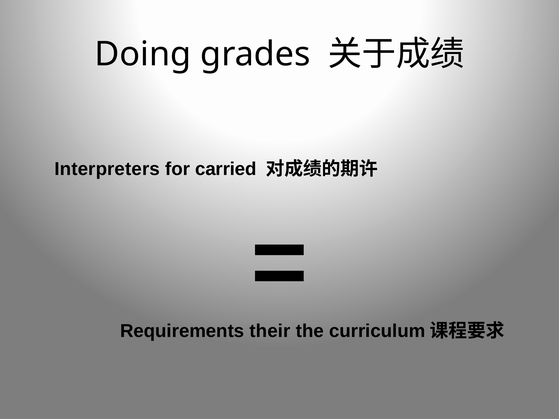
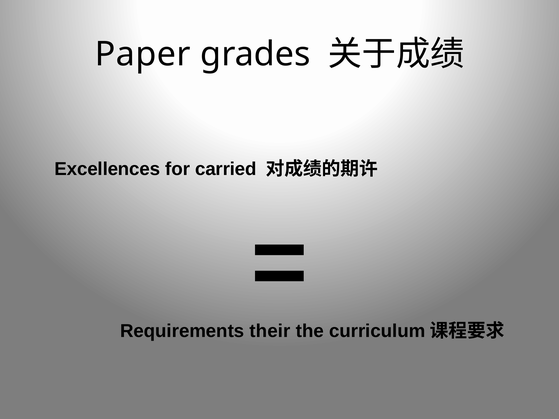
Doing: Doing -> Paper
Interpreters: Interpreters -> Excellences
